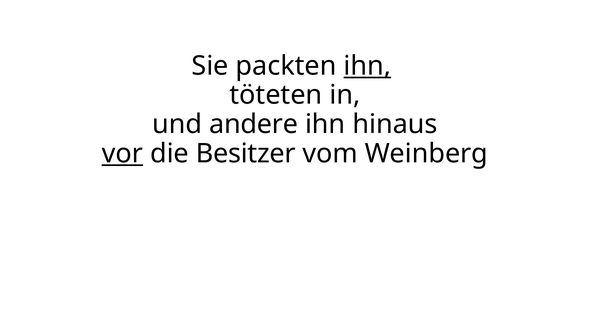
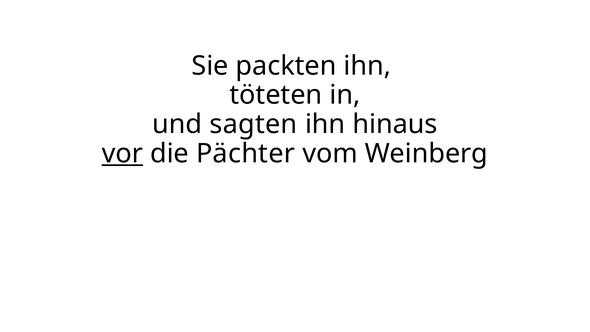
ihn at (367, 66) underline: present -> none
andere: andere -> sagten
Besitzer: Besitzer -> Pächter
